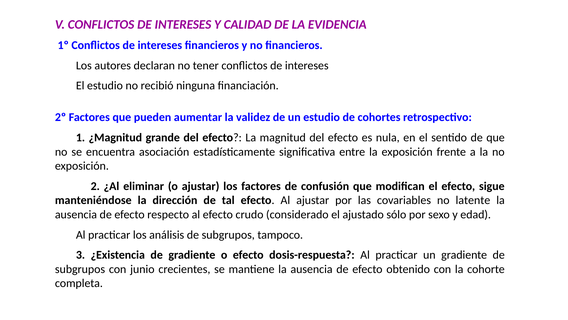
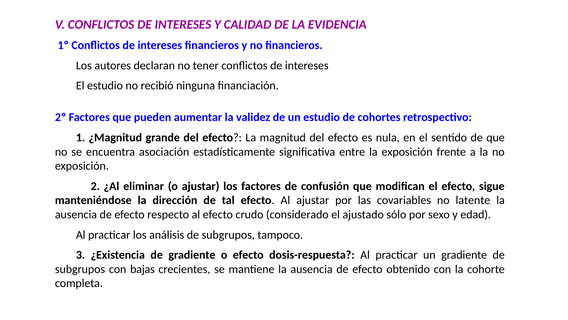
junio: junio -> bajas
